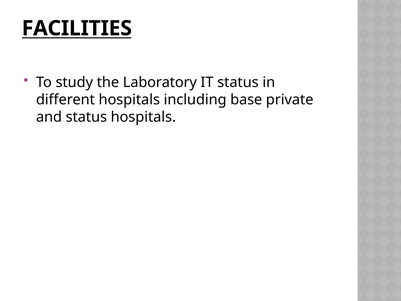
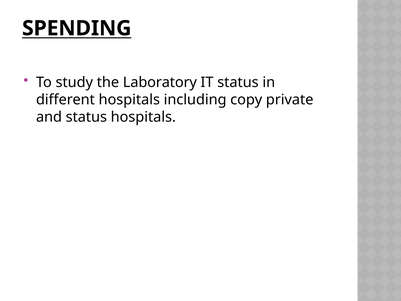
FACILITIES: FACILITIES -> SPENDING
base: base -> copy
